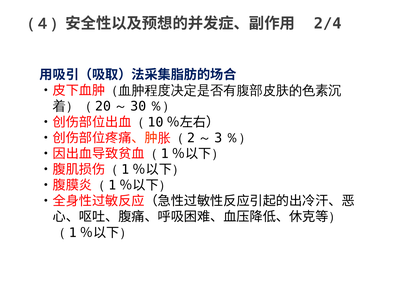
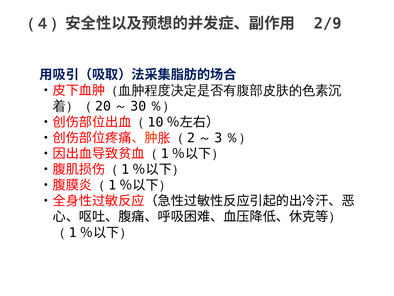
2/4: 2/4 -> 2/9
